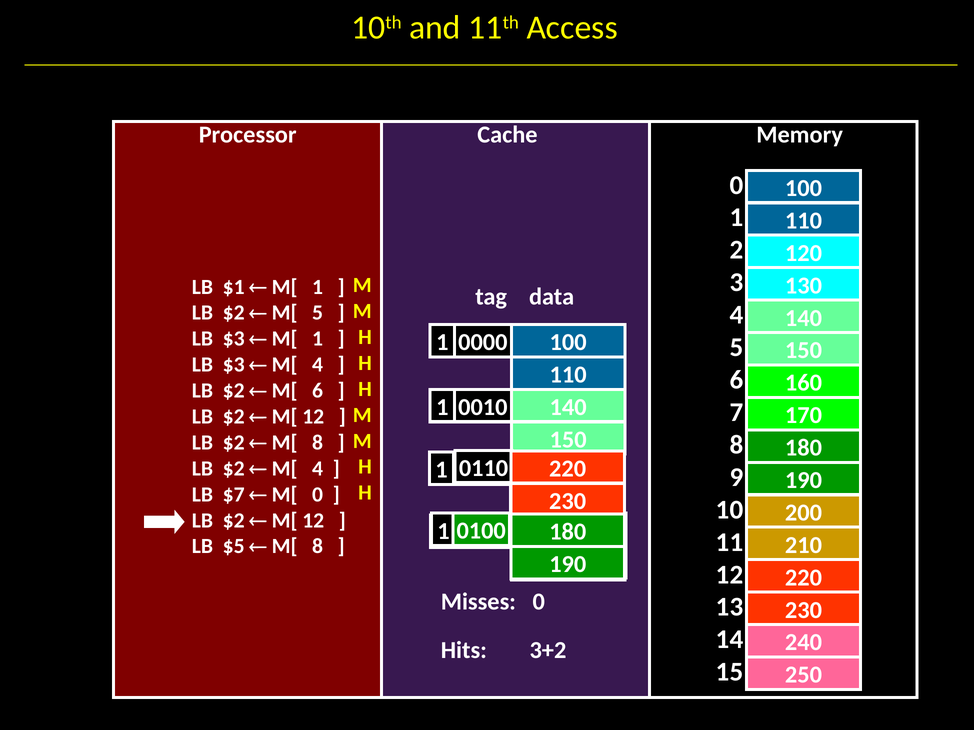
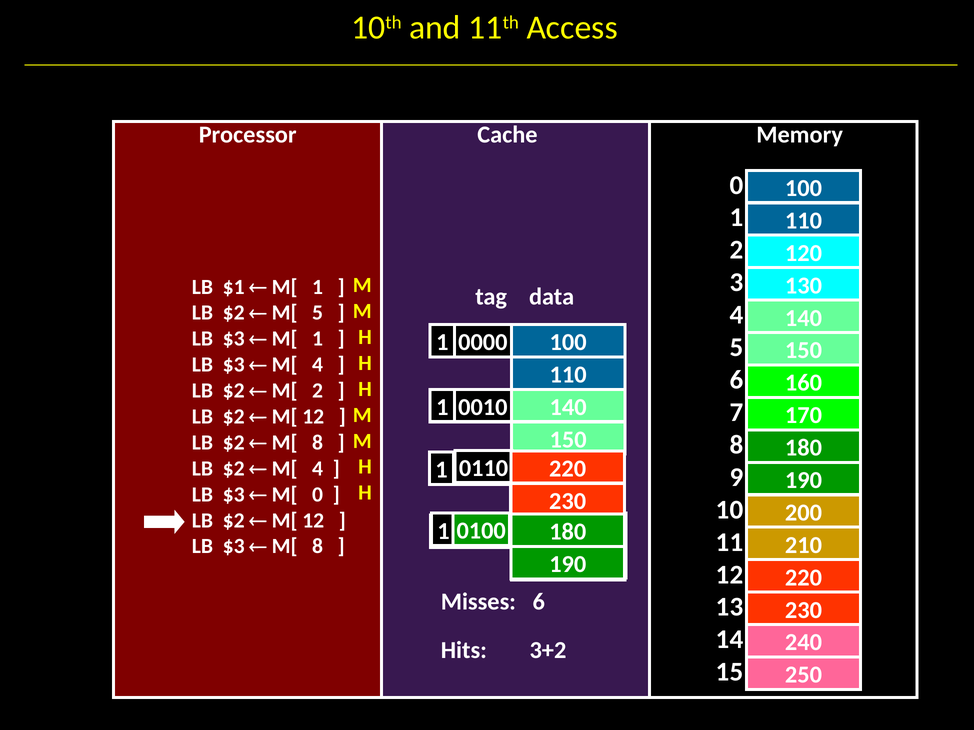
M[ 6: 6 -> 2
$7 at (234, 495): $7 -> $3
$5 at (234, 547): $5 -> $3
Misses 0: 0 -> 6
